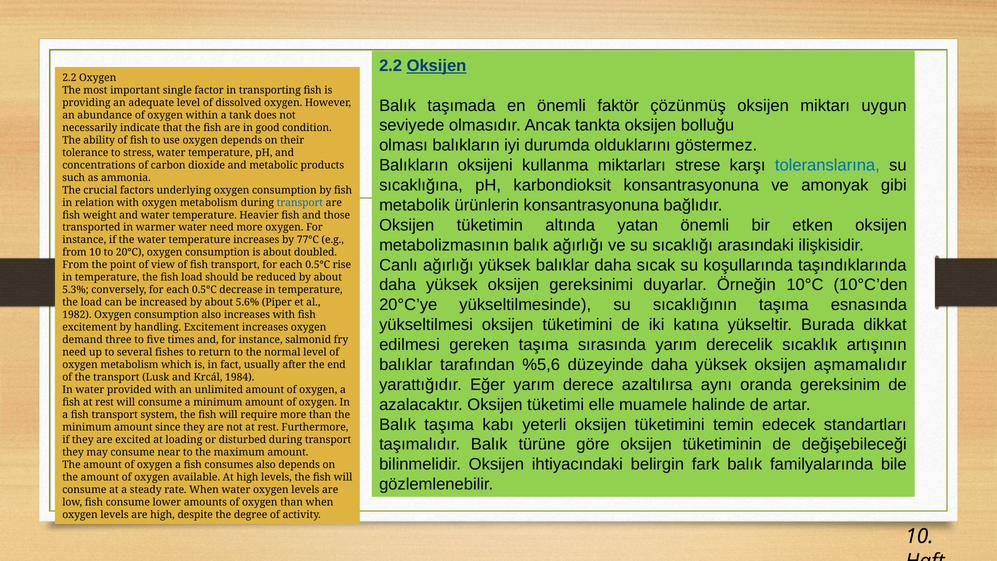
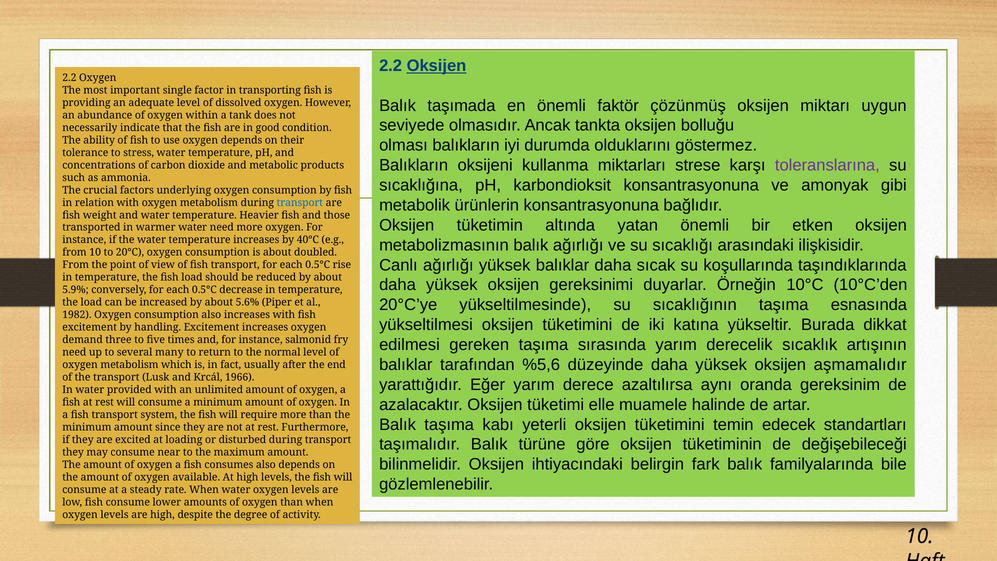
toleranslarına colour: blue -> purple
77°C: 77°C -> 40°C
5.3%: 5.3% -> 5.9%
fishes: fishes -> many
1984: 1984 -> 1966
